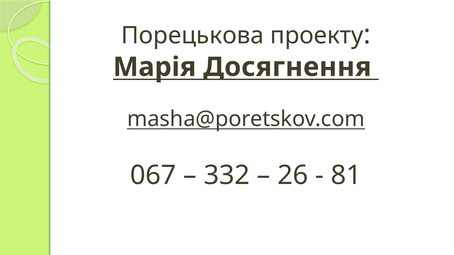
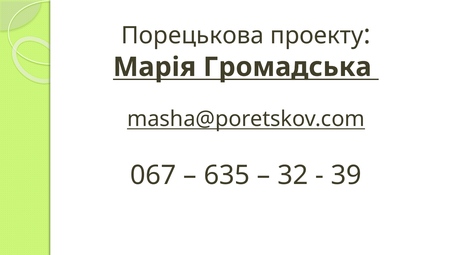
Досягнення: Досягнення -> Громадська
332: 332 -> 635
26: 26 -> 32
81: 81 -> 39
